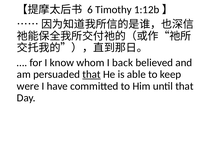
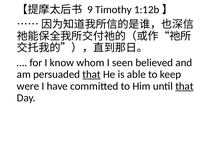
6: 6 -> 9
back: back -> seen
that at (184, 86) underline: none -> present
